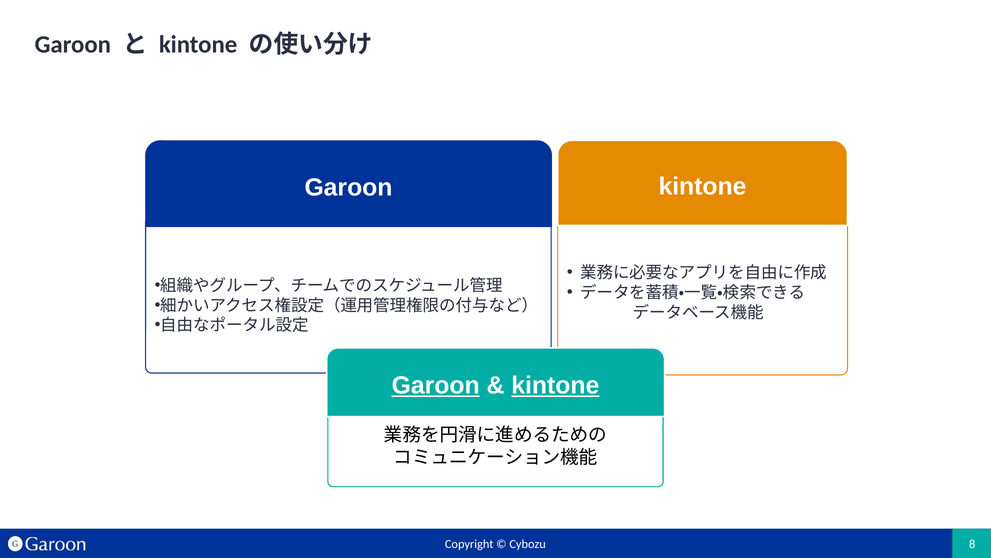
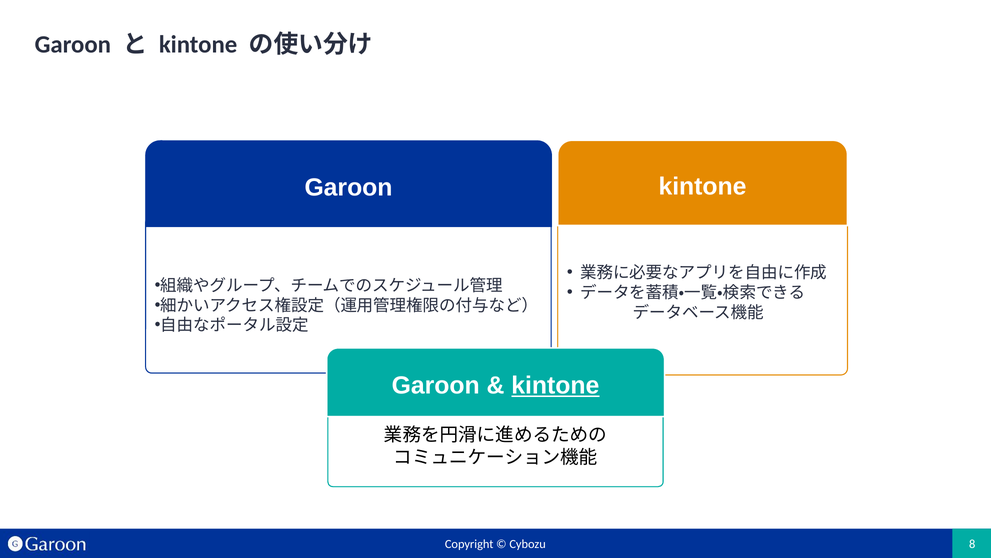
Garoon at (436, 385) underline: present -> none
